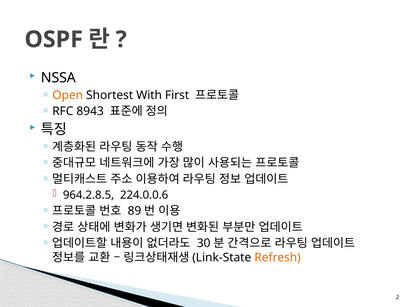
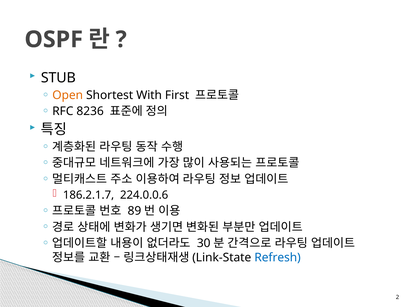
NSSA: NSSA -> STUB
8943: 8943 -> 8236
964.2.8.5: 964.2.8.5 -> 186.2.1.7
Refresh colour: orange -> blue
